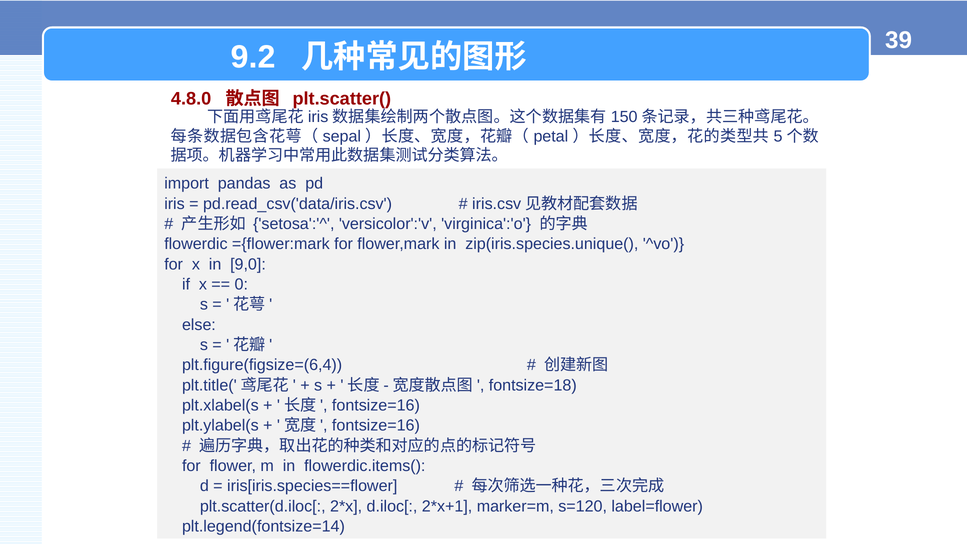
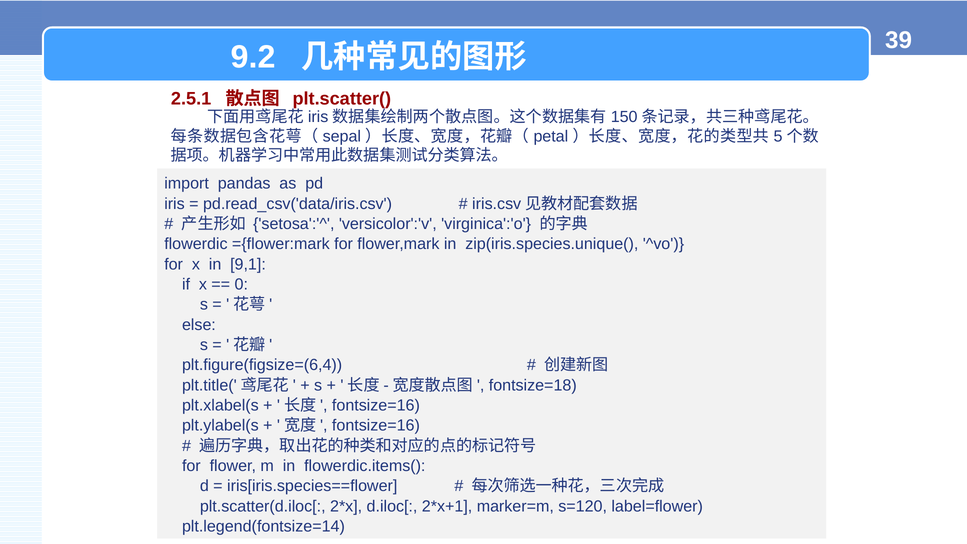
4.8.0: 4.8.0 -> 2.5.1
9,0: 9,0 -> 9,1
